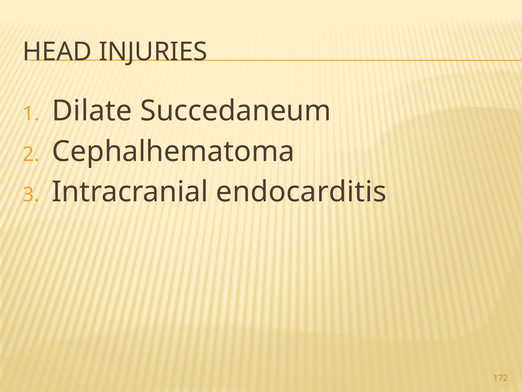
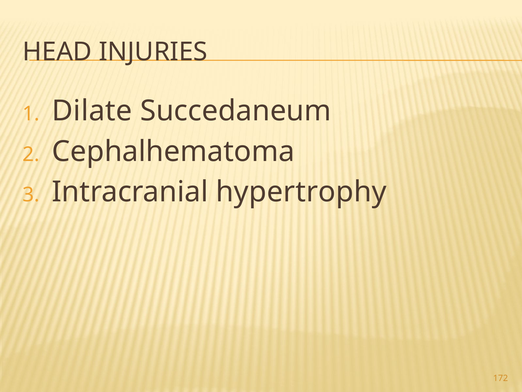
endocarditis: endocarditis -> hypertrophy
